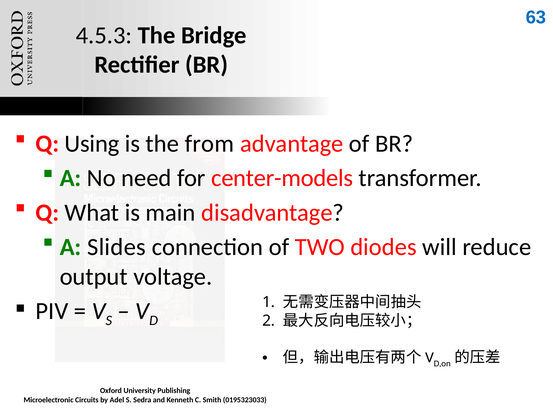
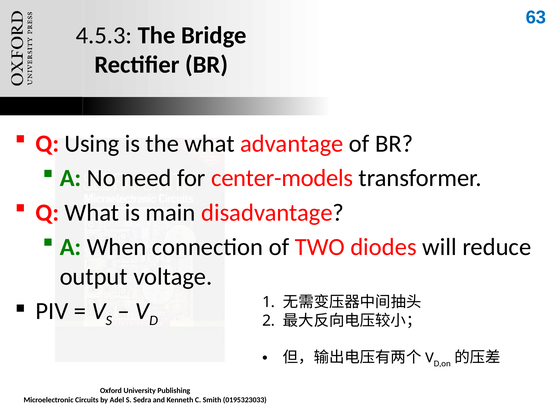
the from: from -> what
Slides: Slides -> When
